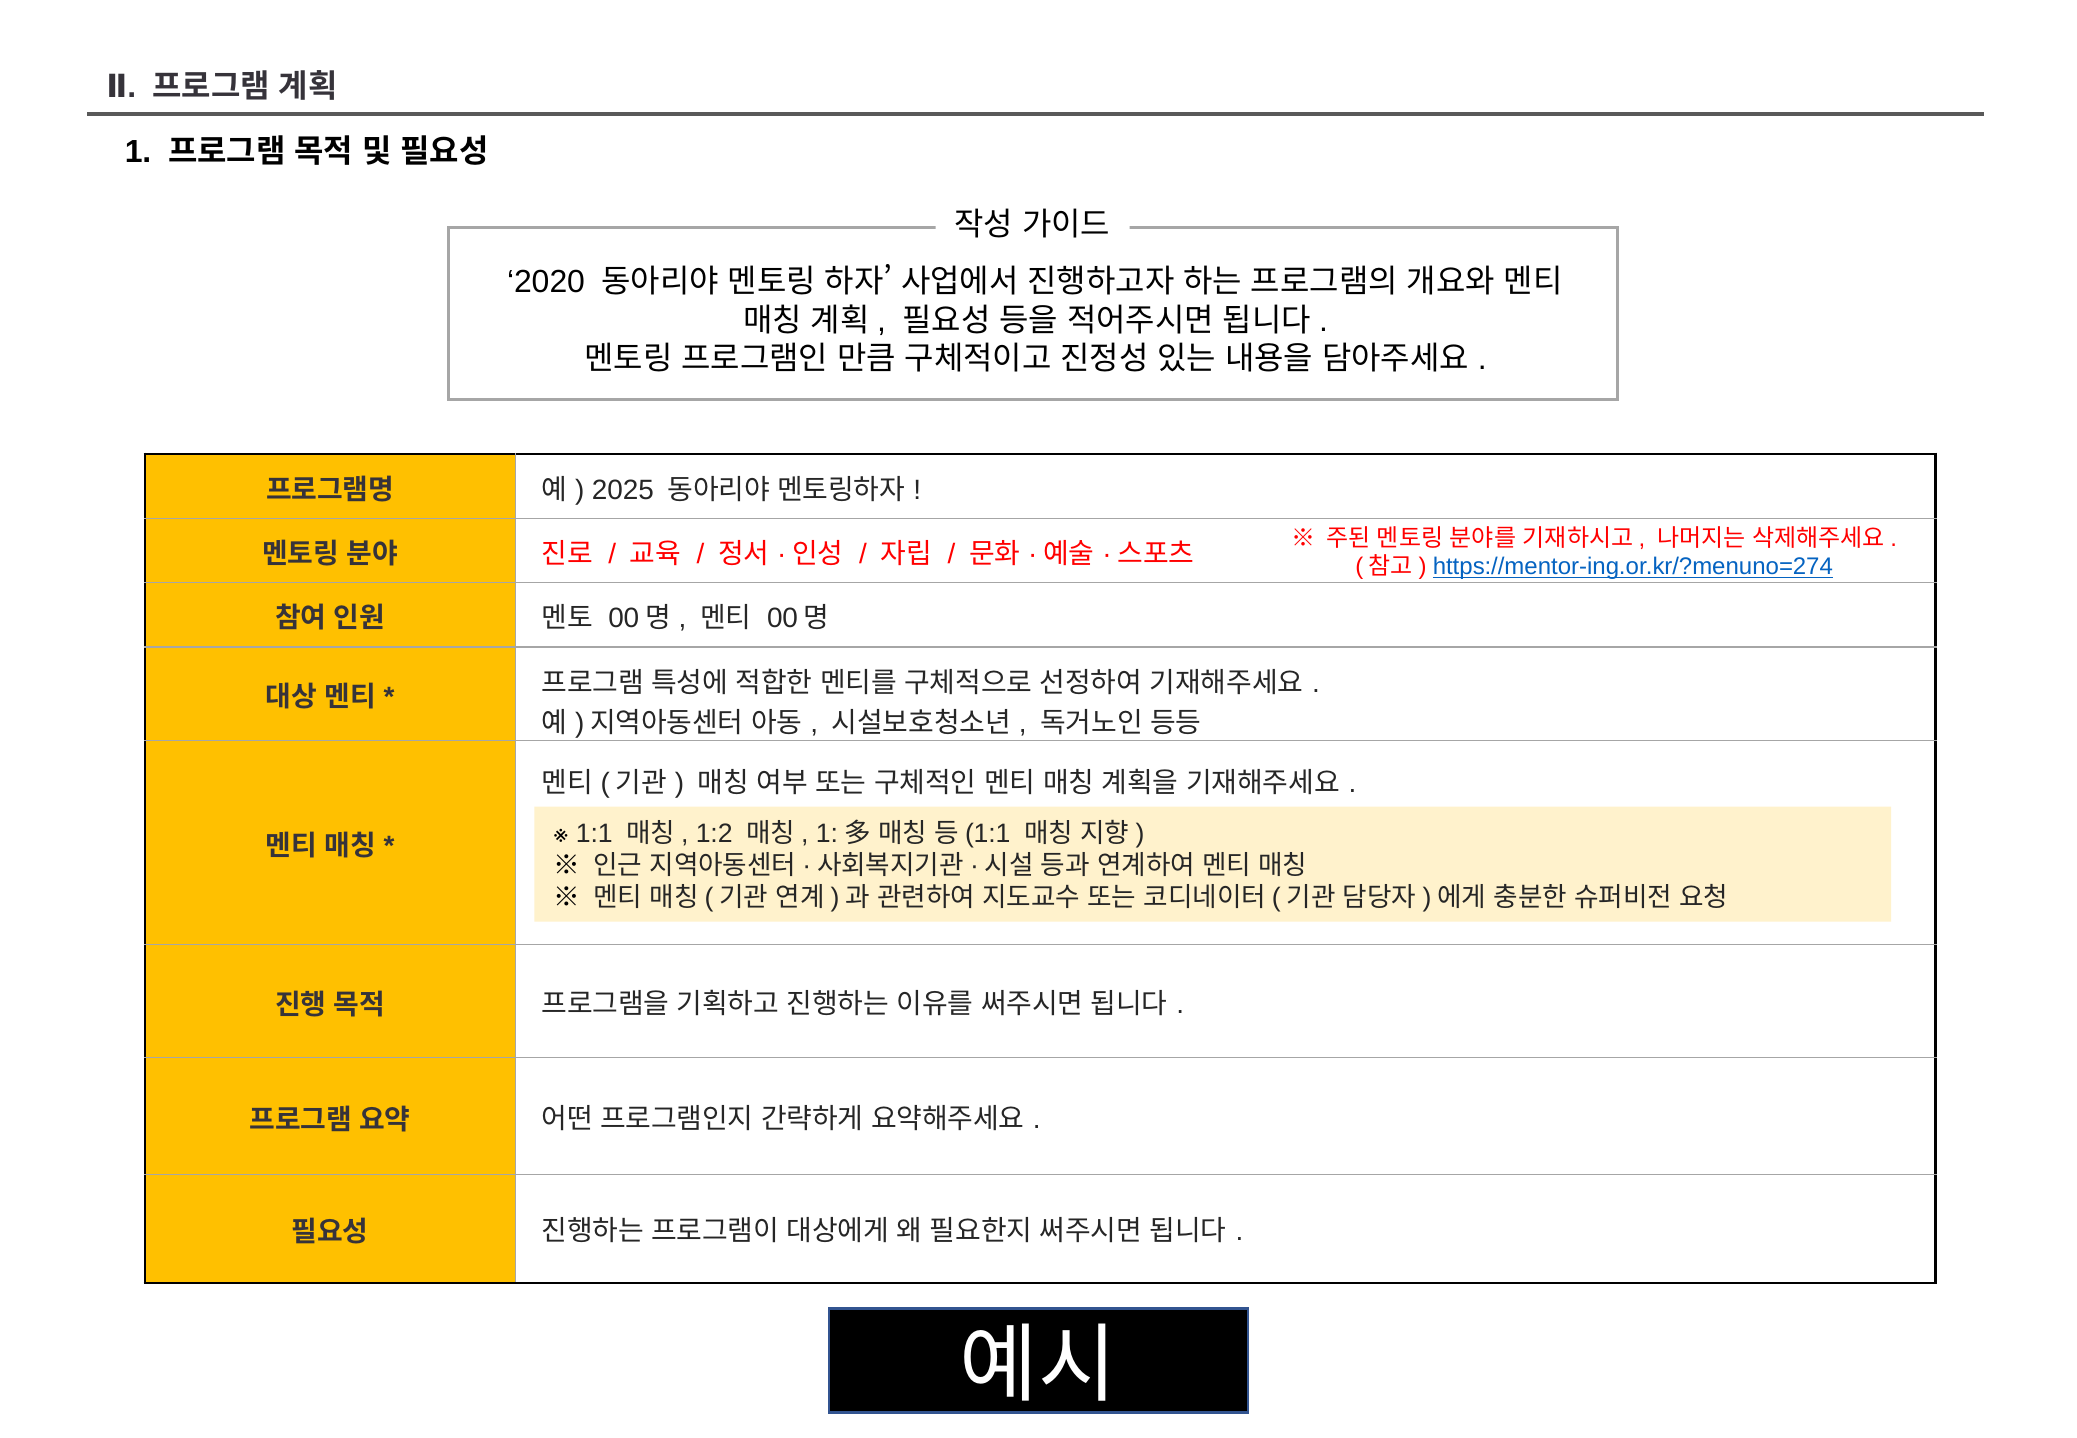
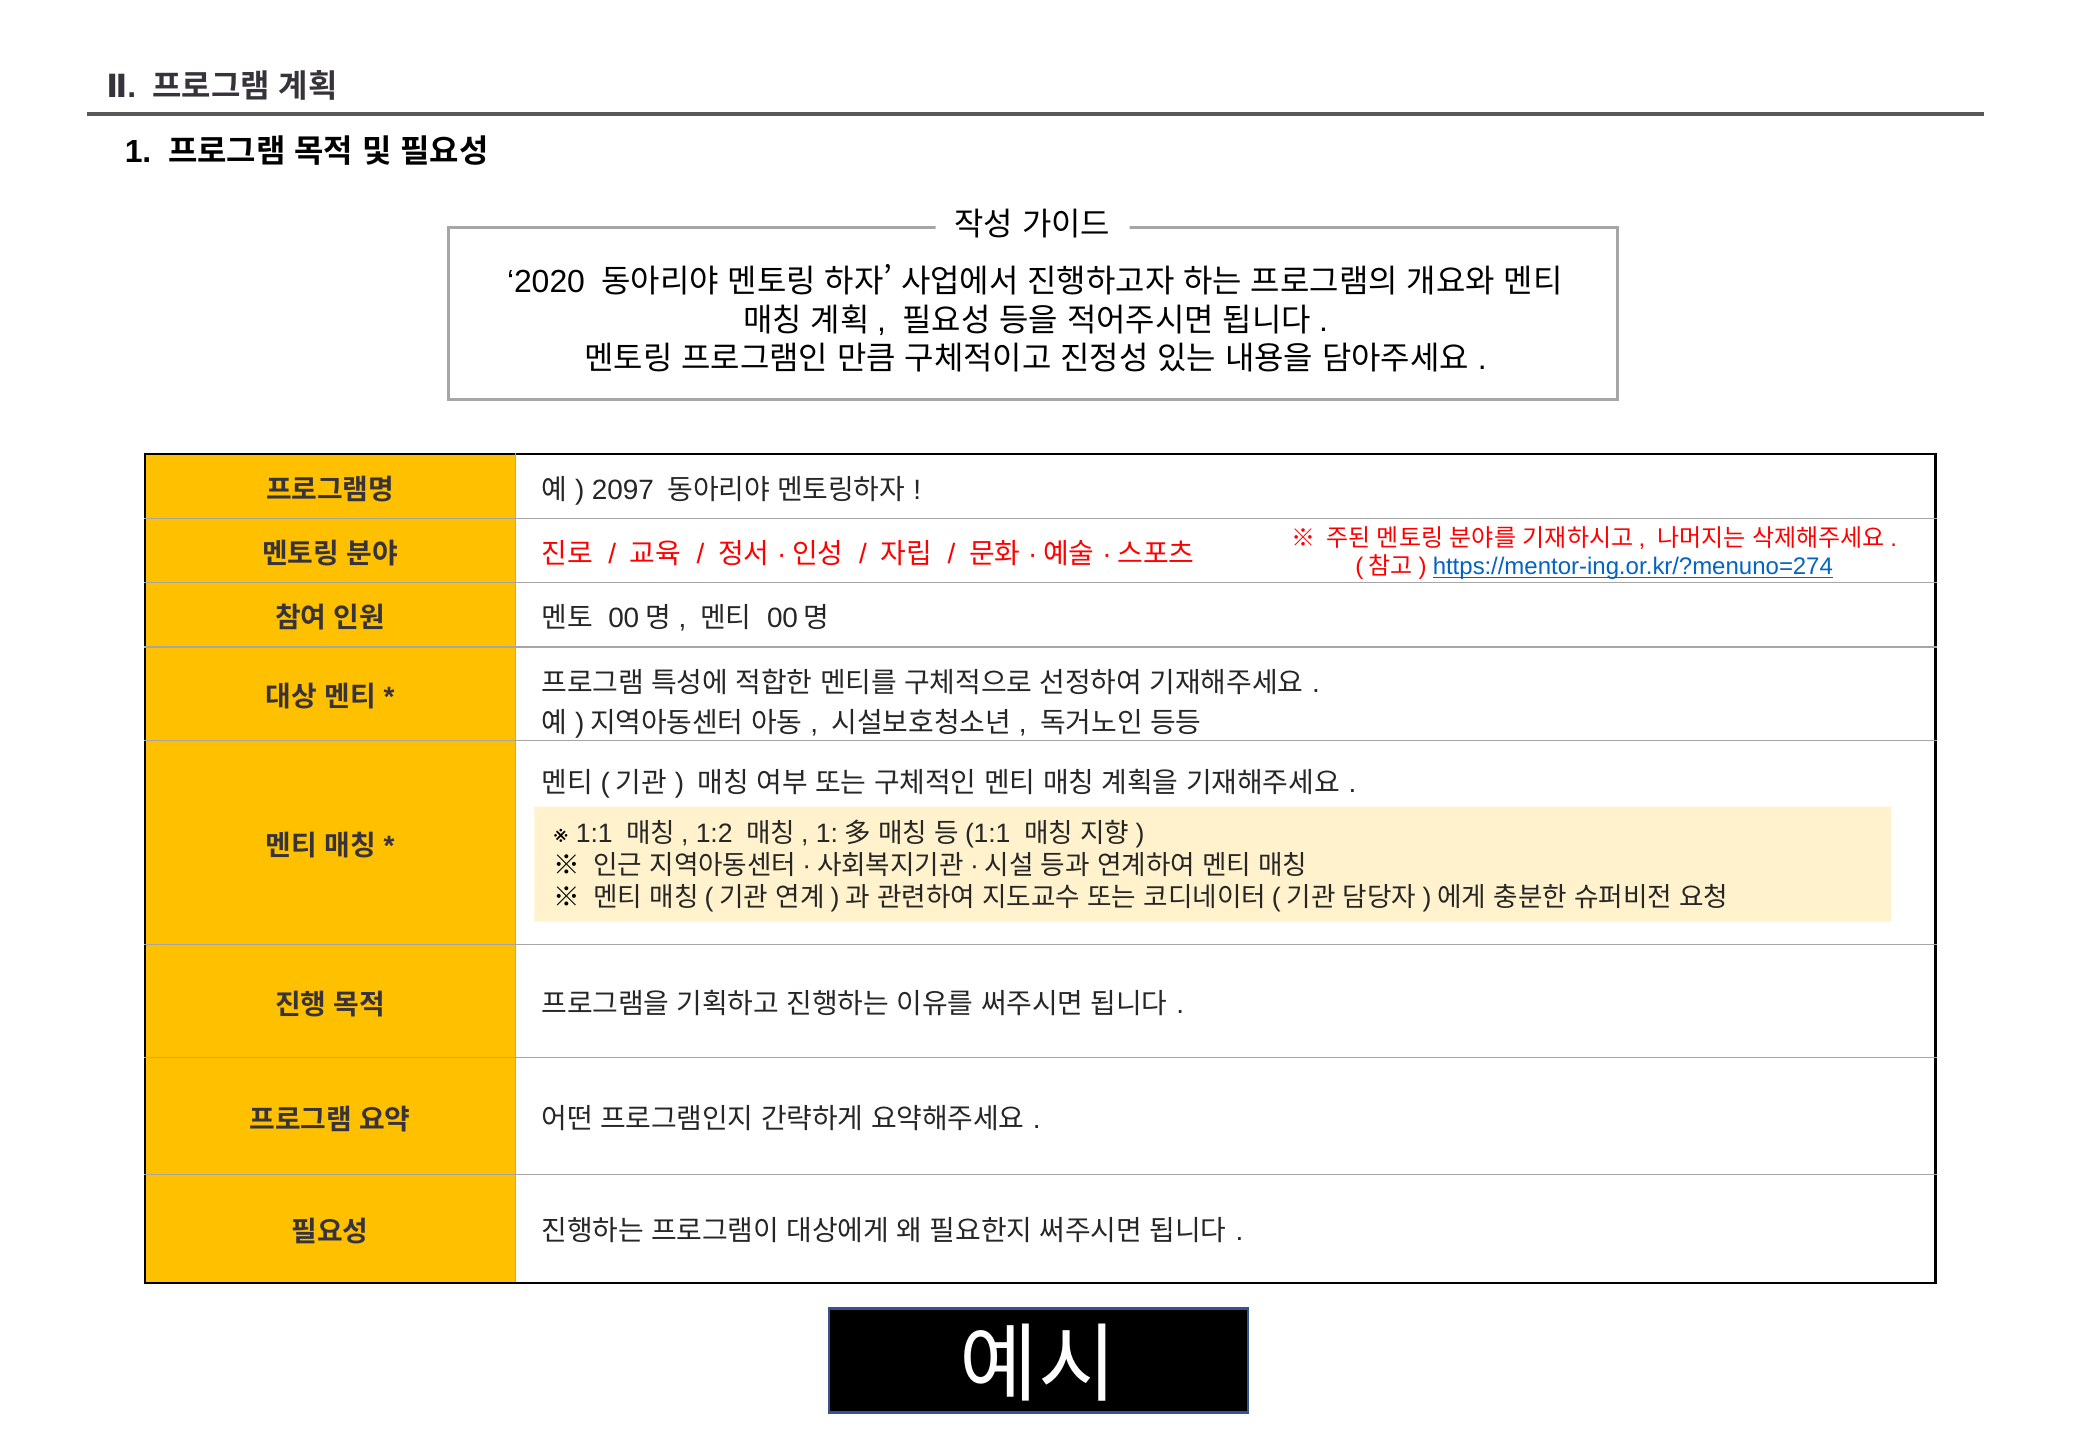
2025: 2025 -> 2097
